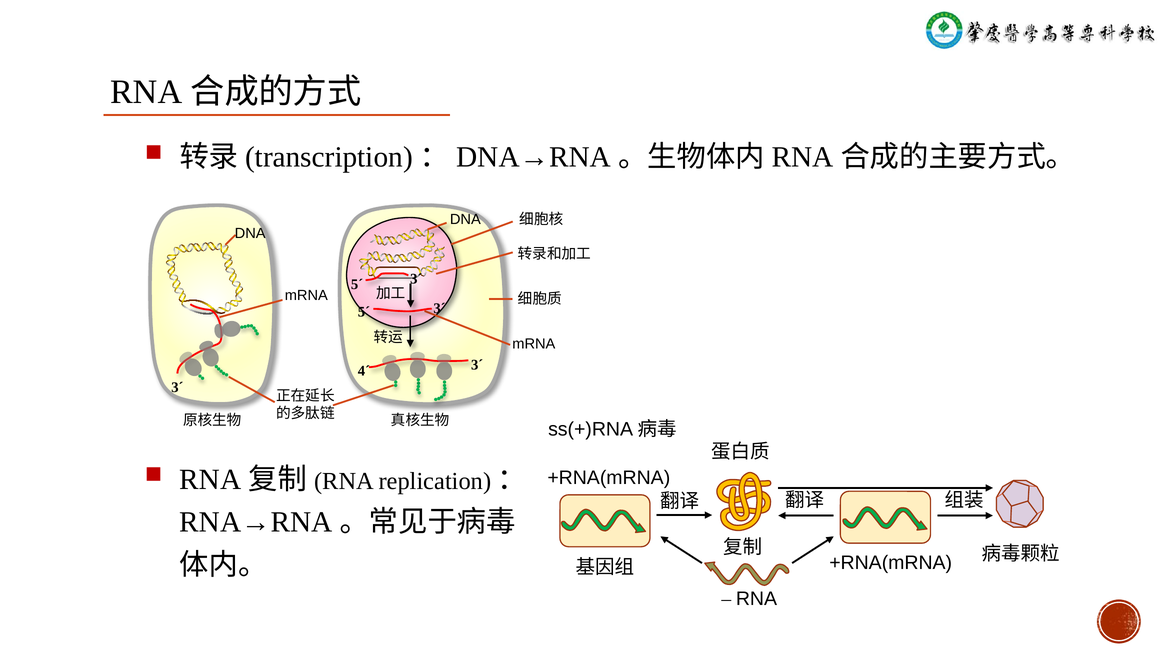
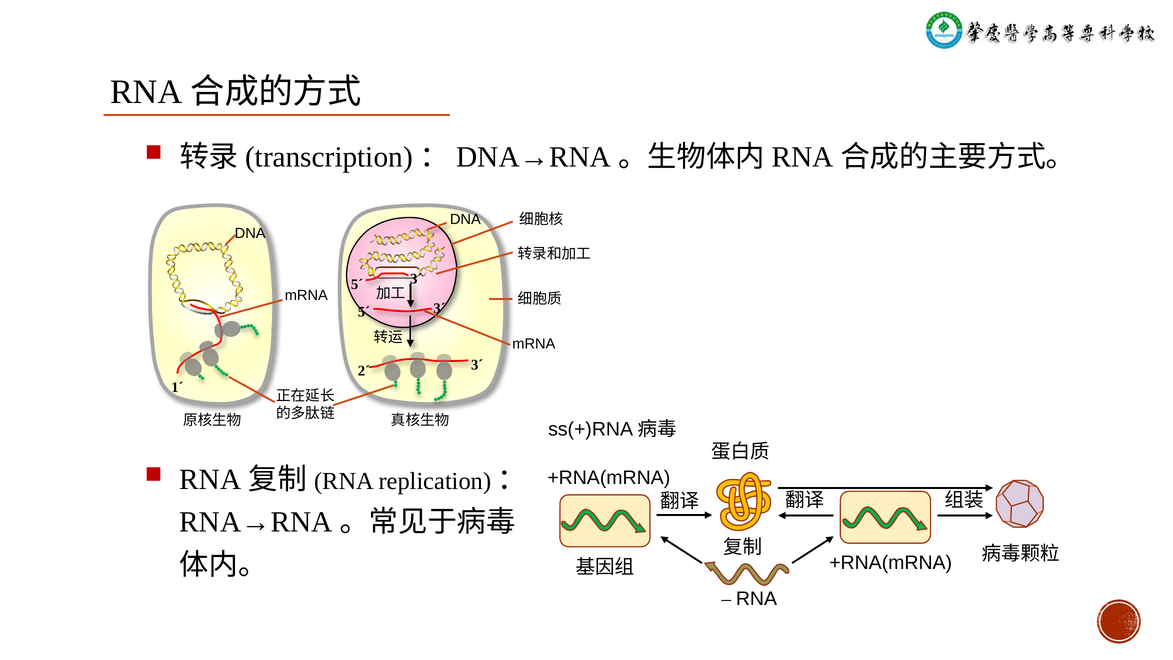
4´: 4´ -> 2´
3´ at (177, 387): 3´ -> 1´
